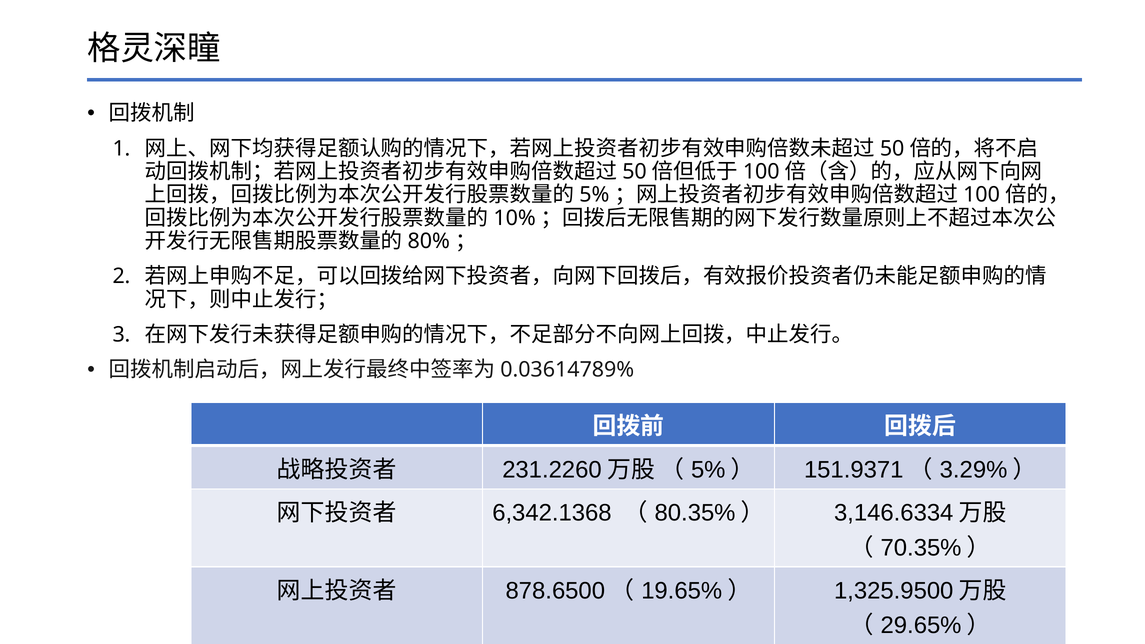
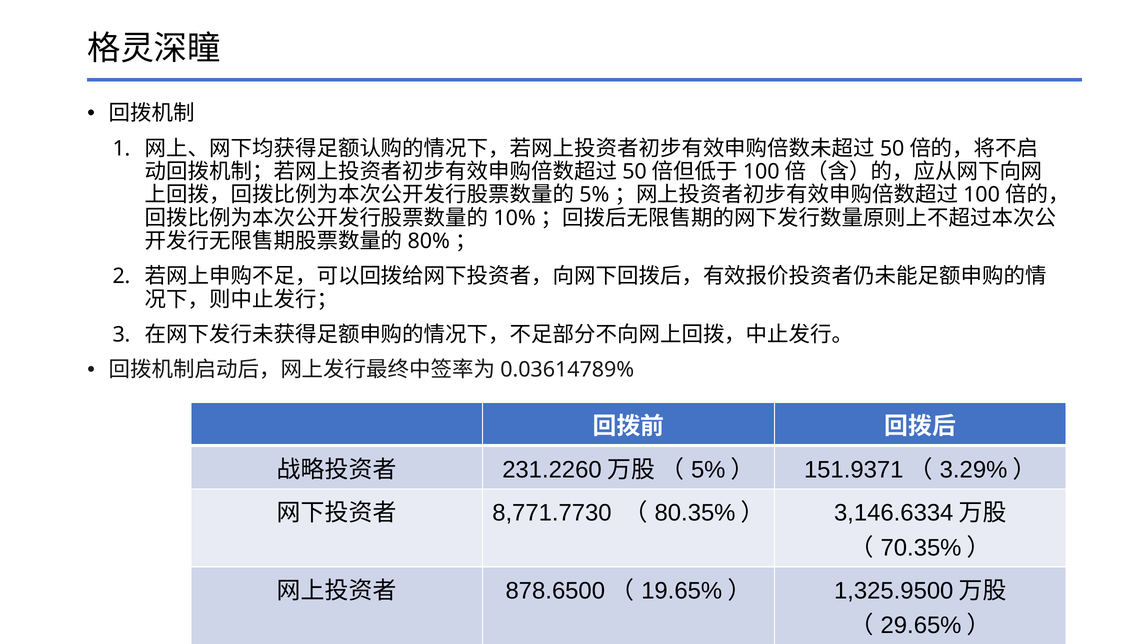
6,342.1368: 6,342.1368 -> 8,771.7730
